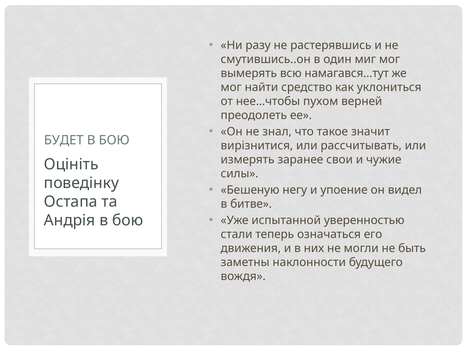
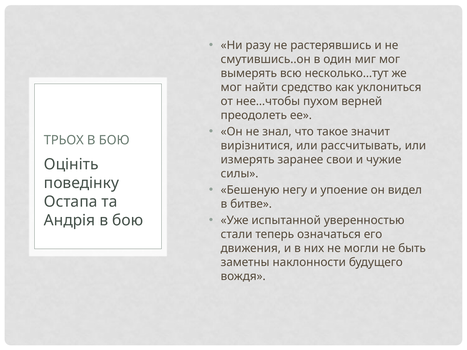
намагався…тут: намагався…тут -> несколько…тут
БУДЕТ: БУДЕТ -> ТРЬОХ
